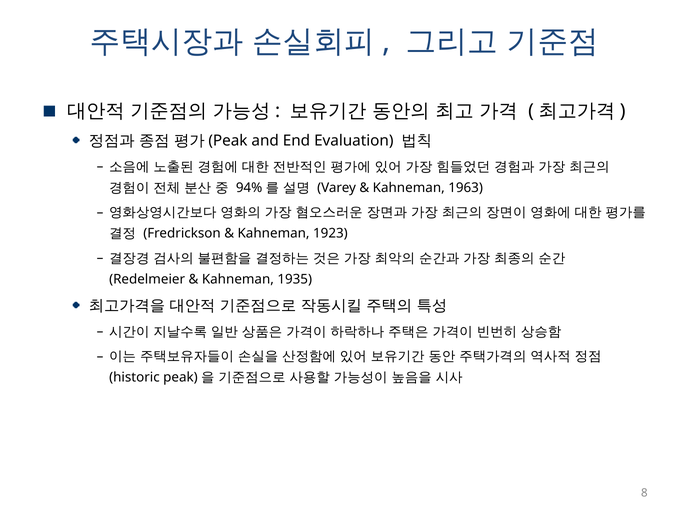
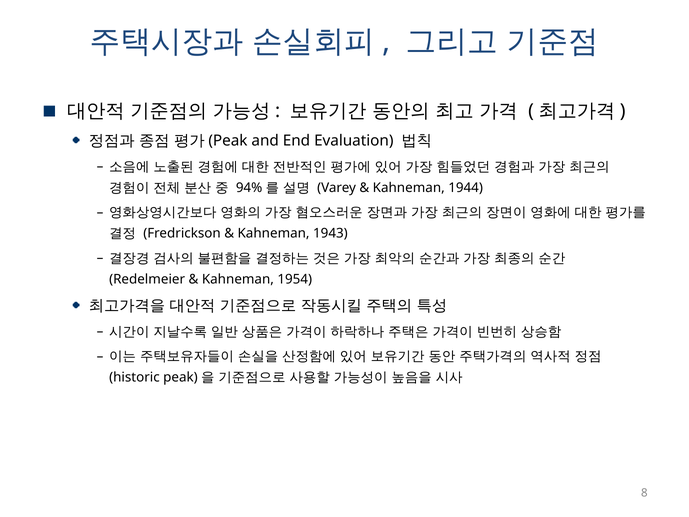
1963: 1963 -> 1944
1923: 1923 -> 1943
1935: 1935 -> 1954
